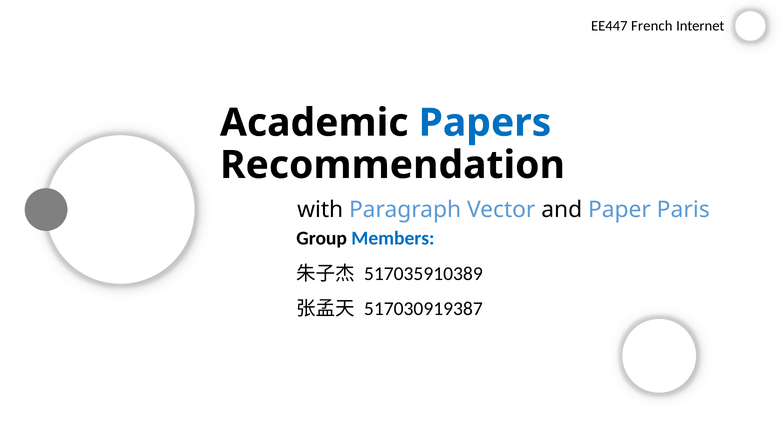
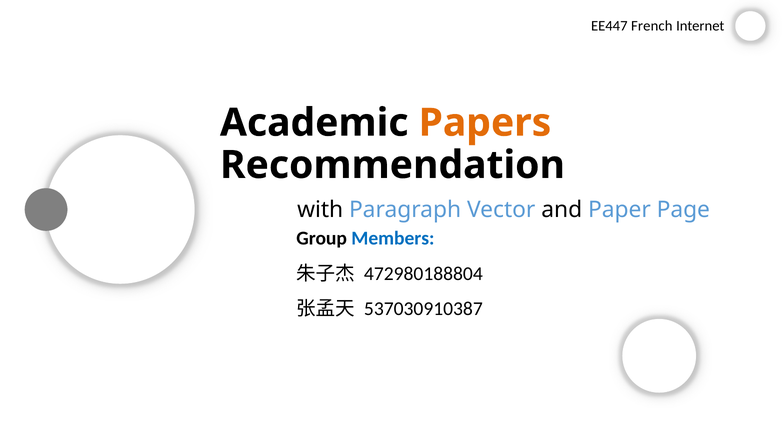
Papers colour: blue -> orange
Paris: Paris -> Page
517035910389: 517035910389 -> 472980188804
517030919387: 517030919387 -> 537030910387
